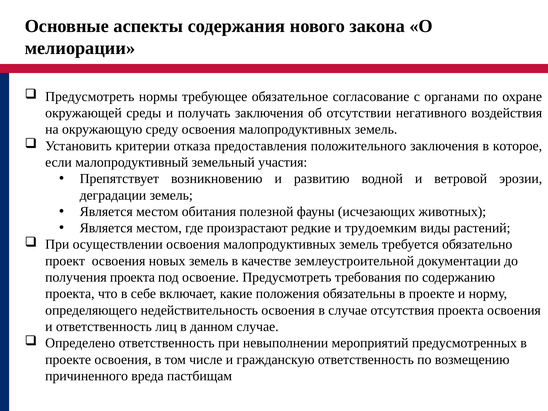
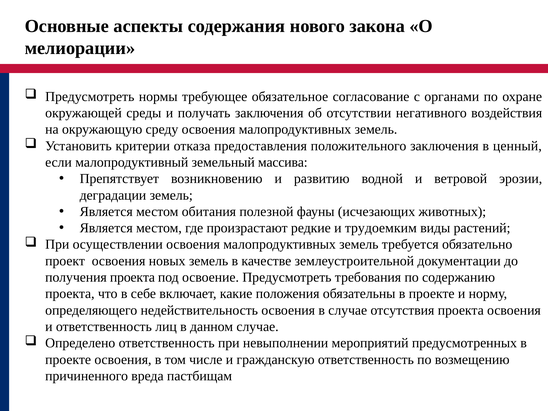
которое: которое -> ценный
участия: участия -> массива
